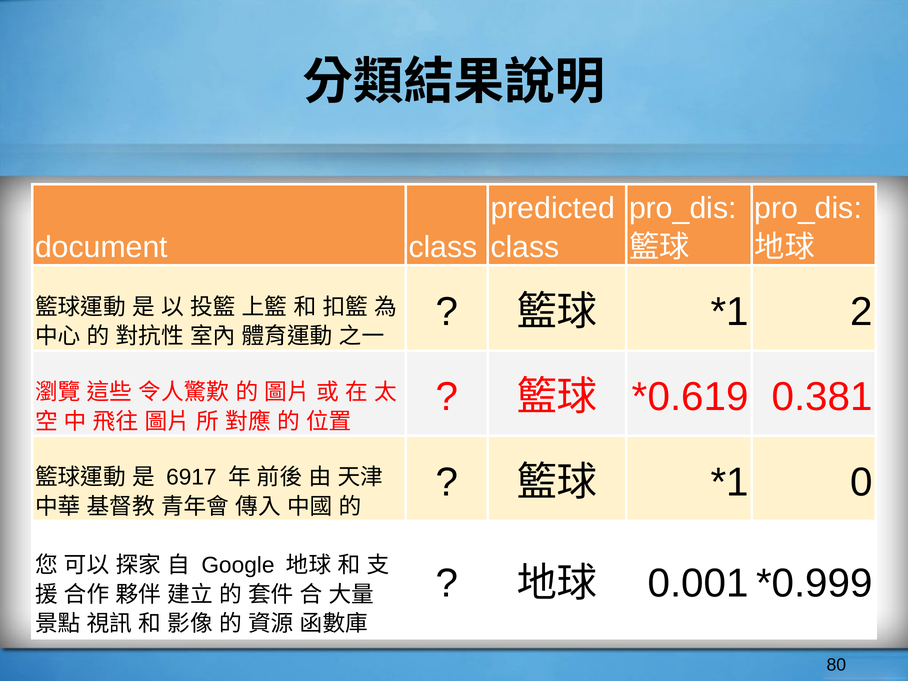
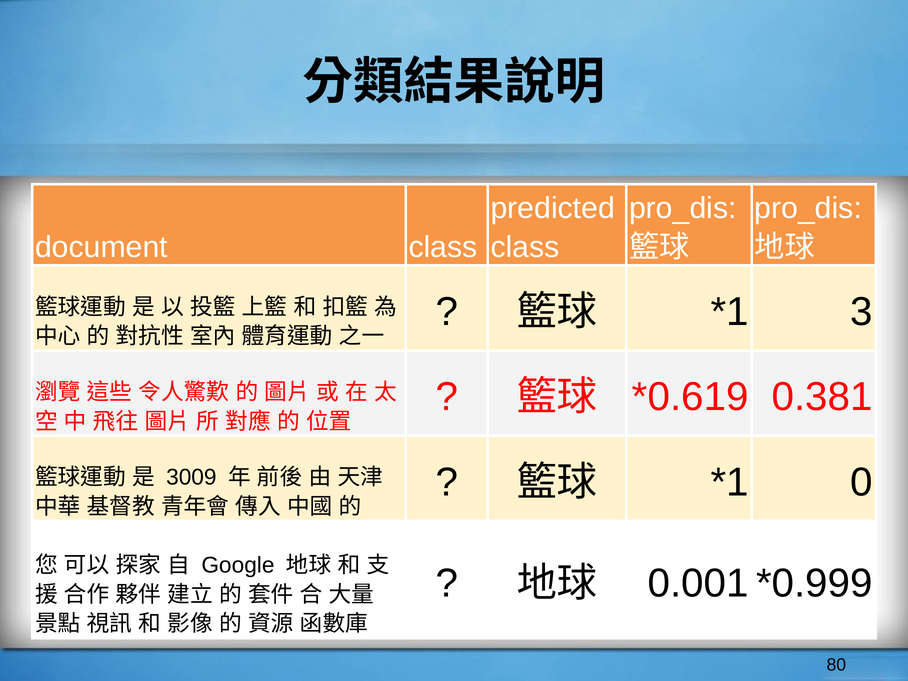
2: 2 -> 3
6917: 6917 -> 3009
